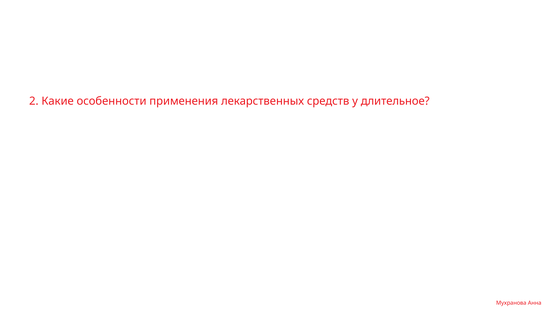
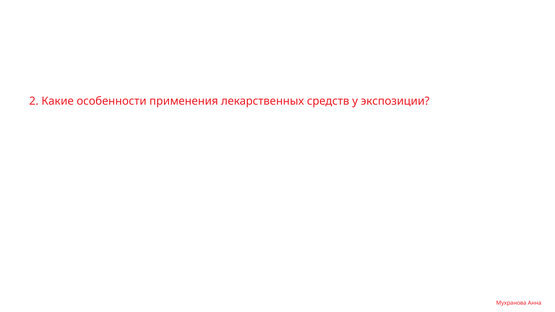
длительное: длительное -> экспозиции
